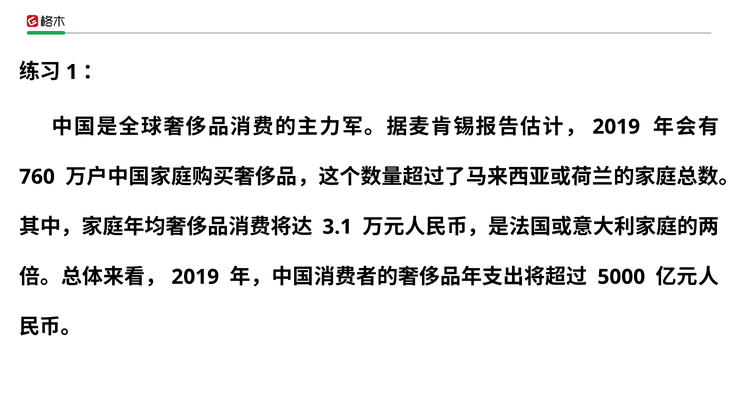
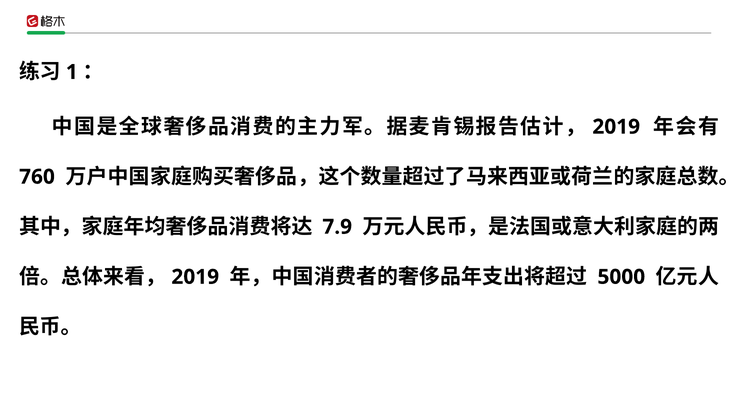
3.1: 3.1 -> 7.9
